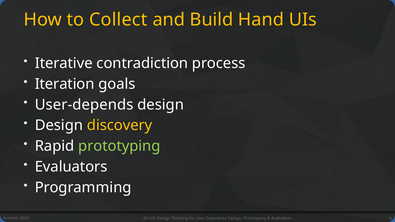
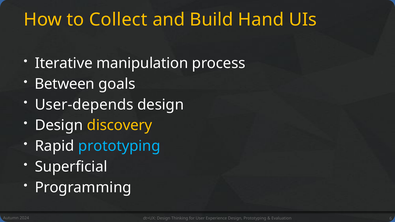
contradiction: contradiction -> manipulation
Iteration: Iteration -> Between
prototyping at (119, 146) colour: light green -> light blue
Evaluators: Evaluators -> Superficial
